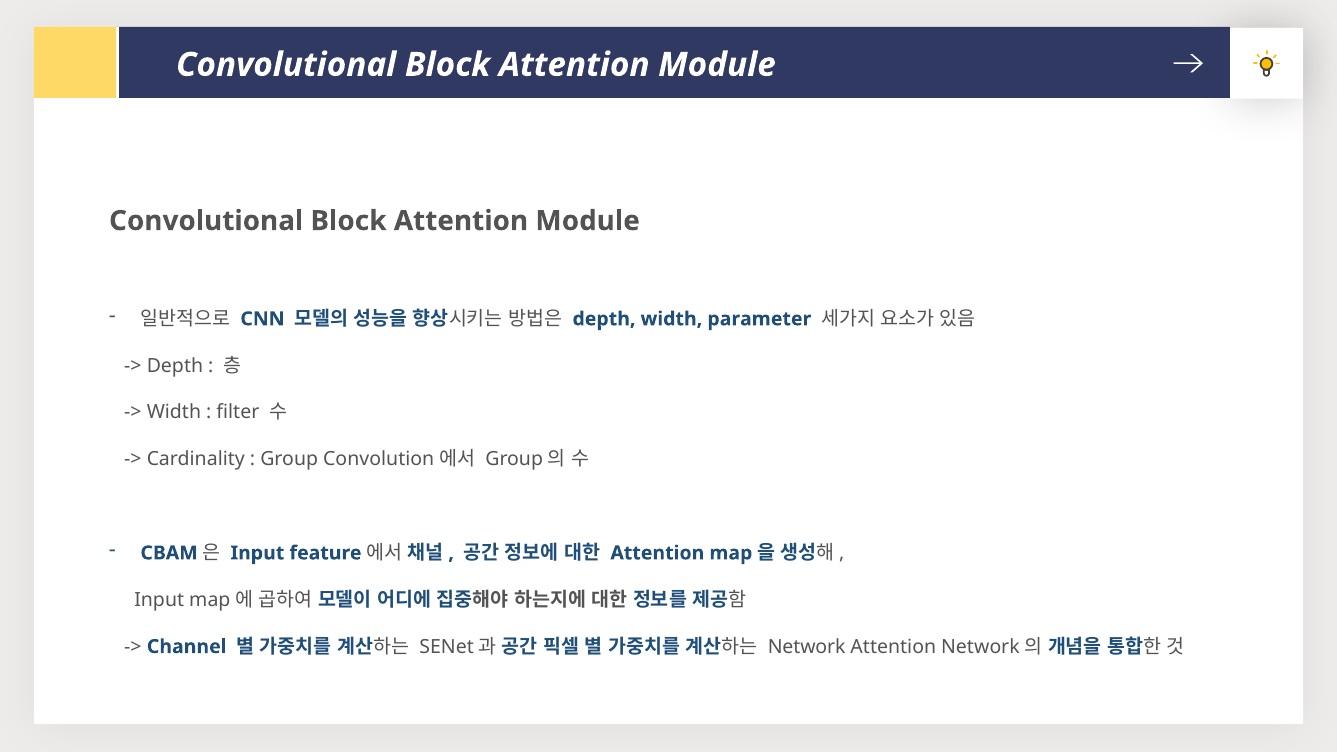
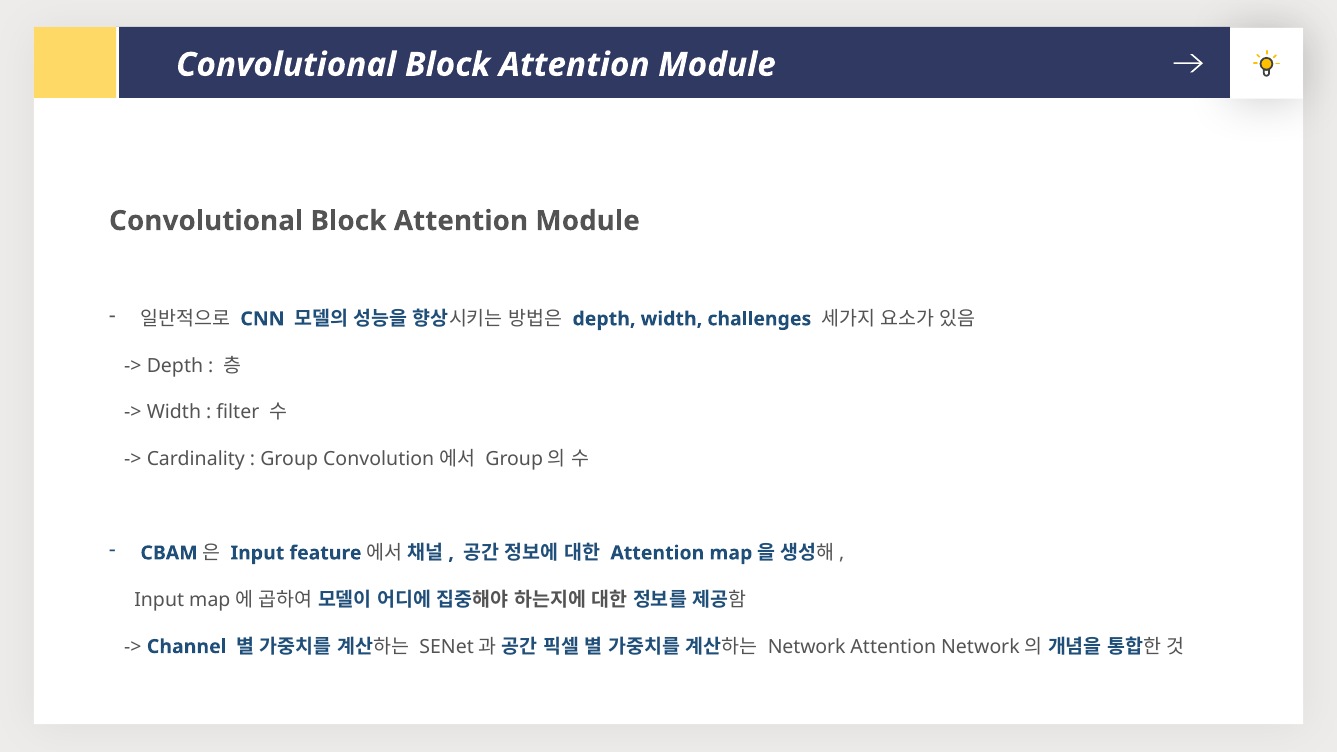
parameter: parameter -> challenges
